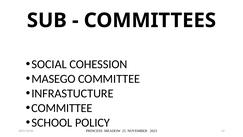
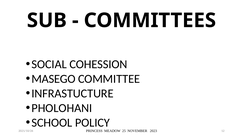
COMMITTEE at (62, 108): COMMITTEE -> PHOLOHANI
